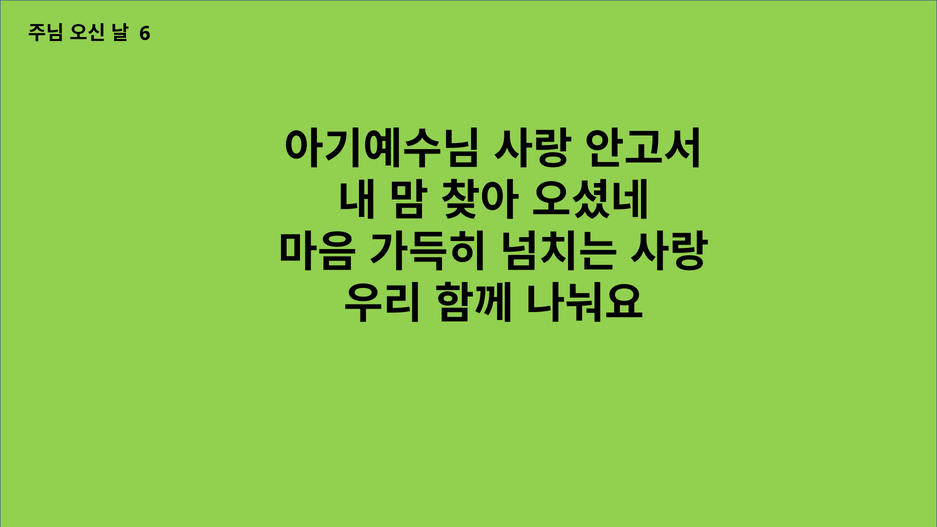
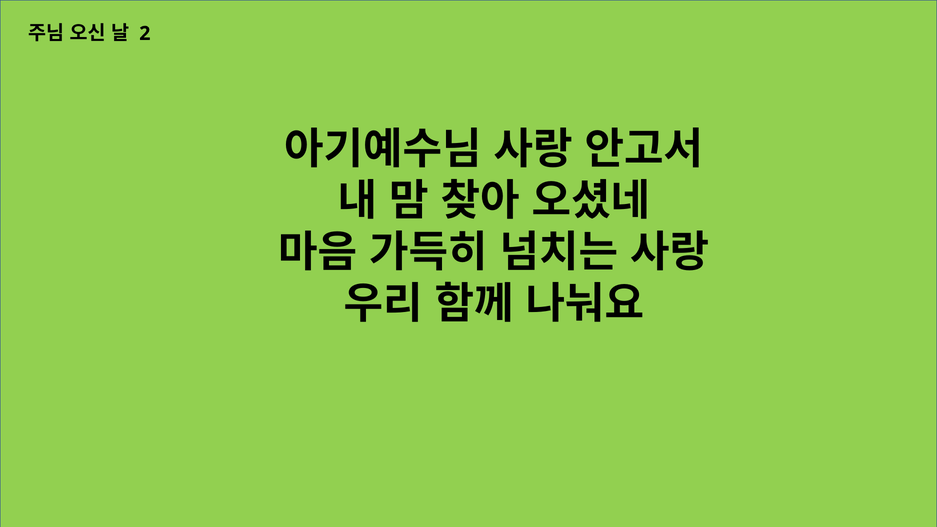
6: 6 -> 2
